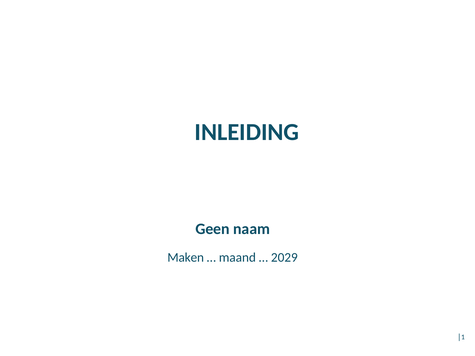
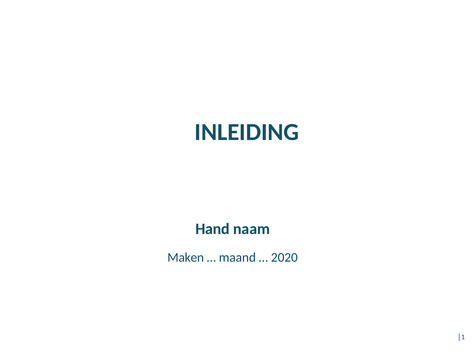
Geen: Geen -> Hand
2029: 2029 -> 2020
